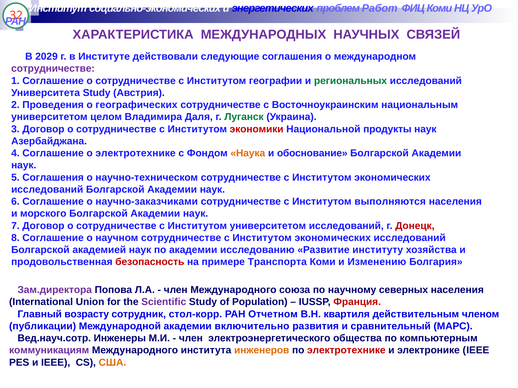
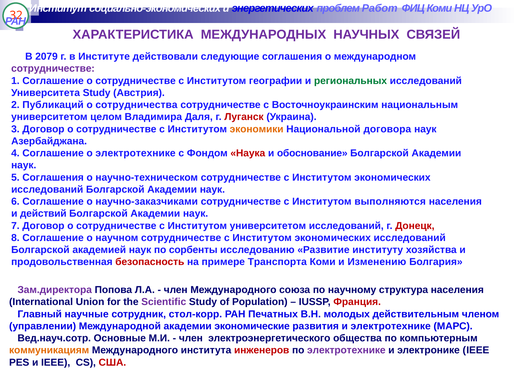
2029: 2029 -> 2079
Проведения: Проведения -> Публикаций
географических: географических -> сотрудничества
Луганск colour: green -> red
экономики colour: red -> orange
продукты: продукты -> договора
Наука colour: orange -> red
морского: морского -> действий
по академии: академии -> сорбенты
северных: северных -> структура
возрасту: возрасту -> научные
Отчетном: Отчетном -> Печатных
квартиля: квартиля -> молодых
публикации: публикации -> управлении
включительно: включительно -> экономические
и сравнительный: сравнительный -> электротехнике
Инженеры: Инженеры -> Основные
коммуникациям colour: purple -> orange
инженеров colour: orange -> red
электротехнике at (346, 351) colour: red -> purple
США colour: orange -> red
